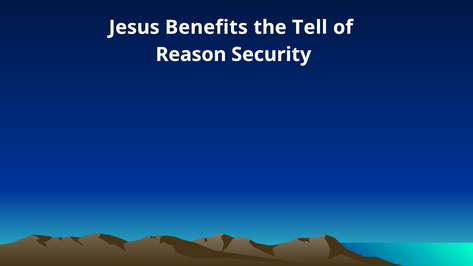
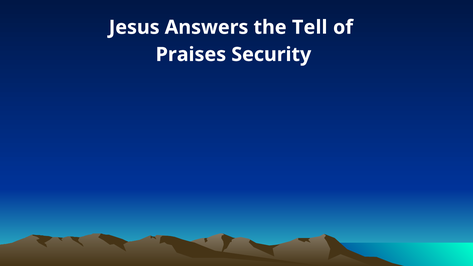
Benefits: Benefits -> Answers
Reason: Reason -> Praises
